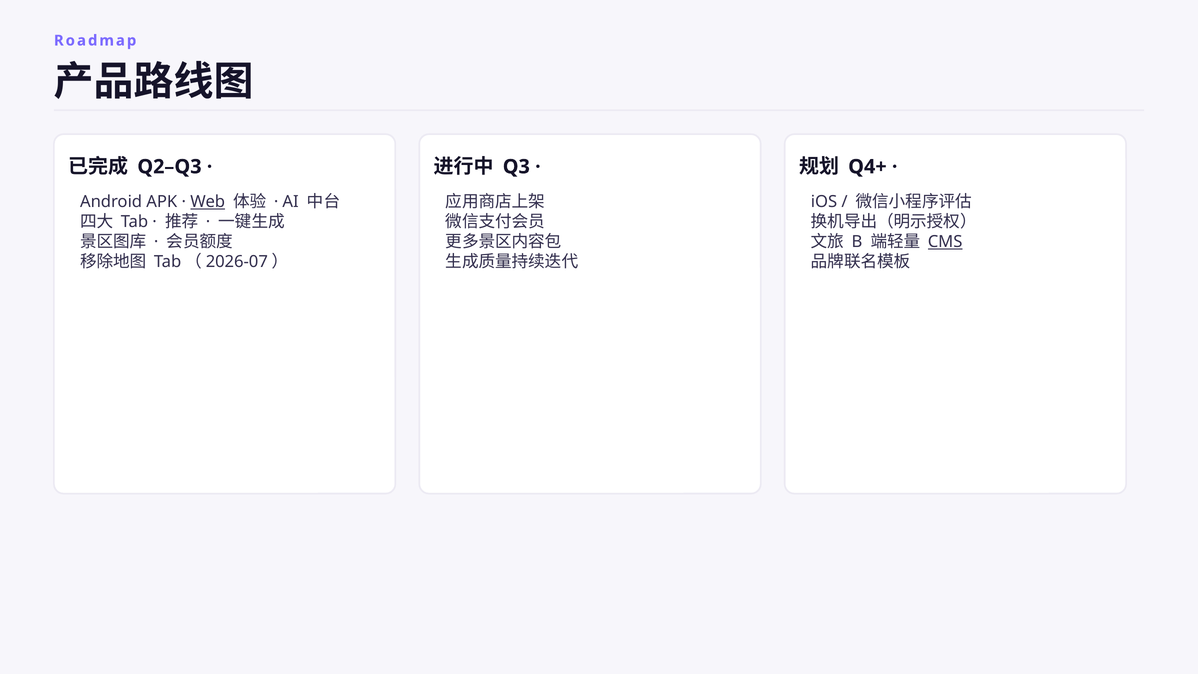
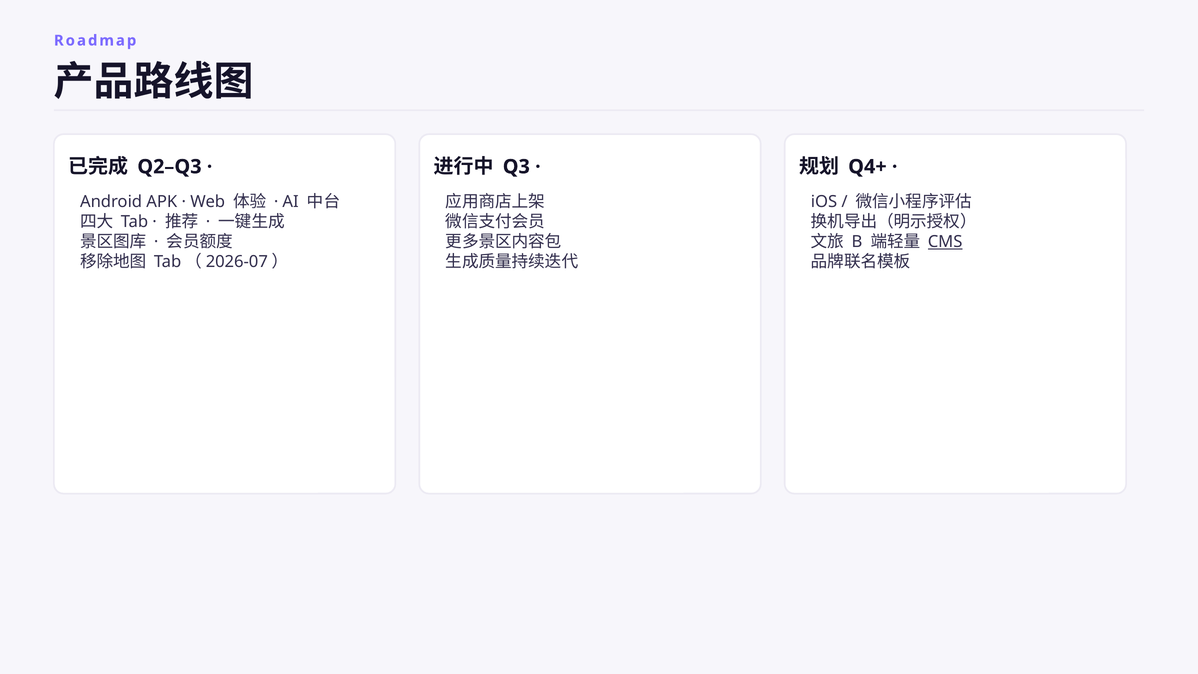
Web underline: present -> none
